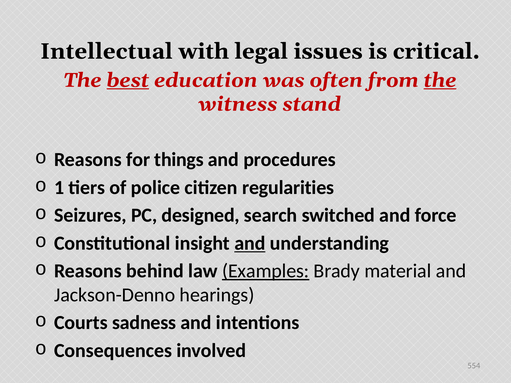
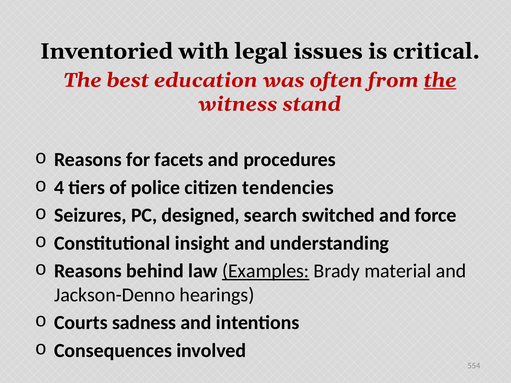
Intellectual: Intellectual -> Inventoried
best underline: present -> none
things: things -> facets
1: 1 -> 4
regularities: regularities -> tendencies
and at (250, 243) underline: present -> none
